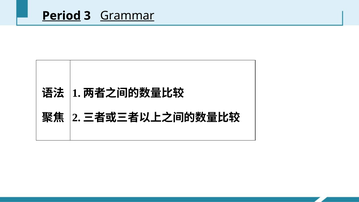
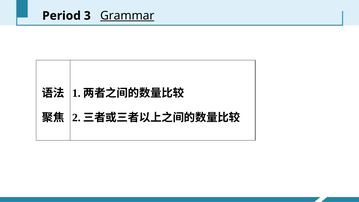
Period underline: present -> none
